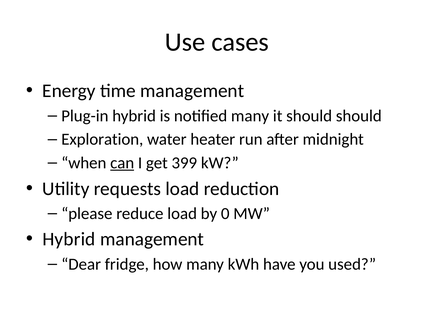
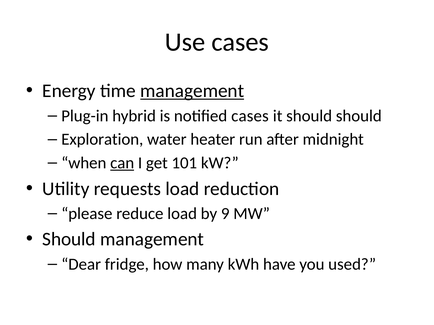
management at (192, 91) underline: none -> present
notified many: many -> cases
399: 399 -> 101
0: 0 -> 9
Hybrid at (69, 240): Hybrid -> Should
